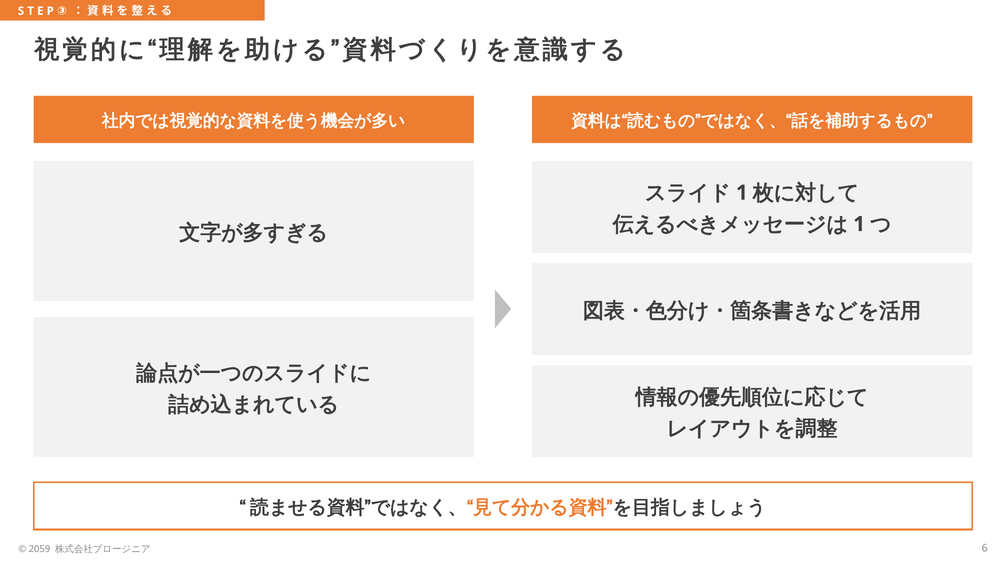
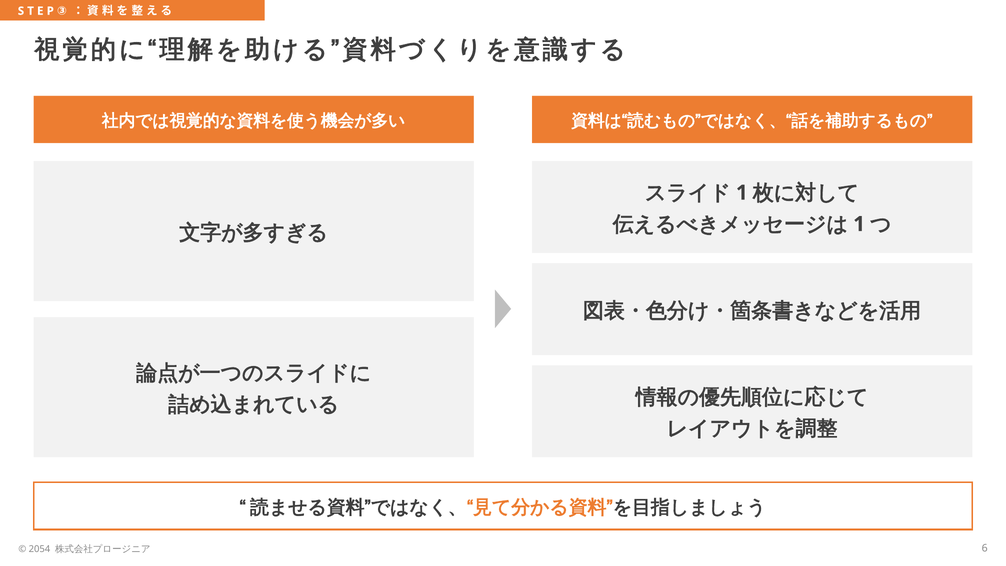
2059: 2059 -> 2054
